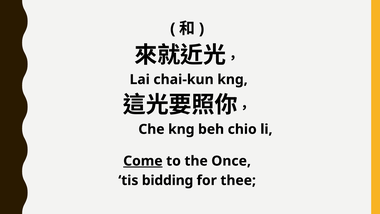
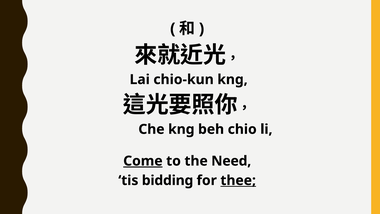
chai-kun: chai-kun -> chio-kun
Once: Once -> Need
thee underline: none -> present
